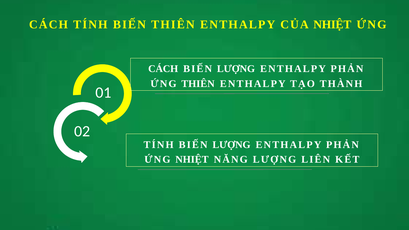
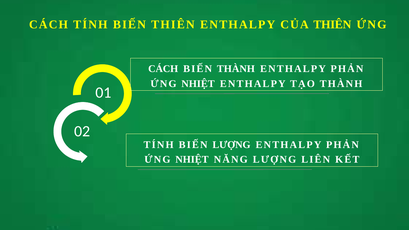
CỦA NHIỆT: NHIỆT -> THIÊN
LƯỢNG at (236, 69): LƯỢNG -> THÀNH
THIÊN at (198, 84): THIÊN -> NHIỆT
